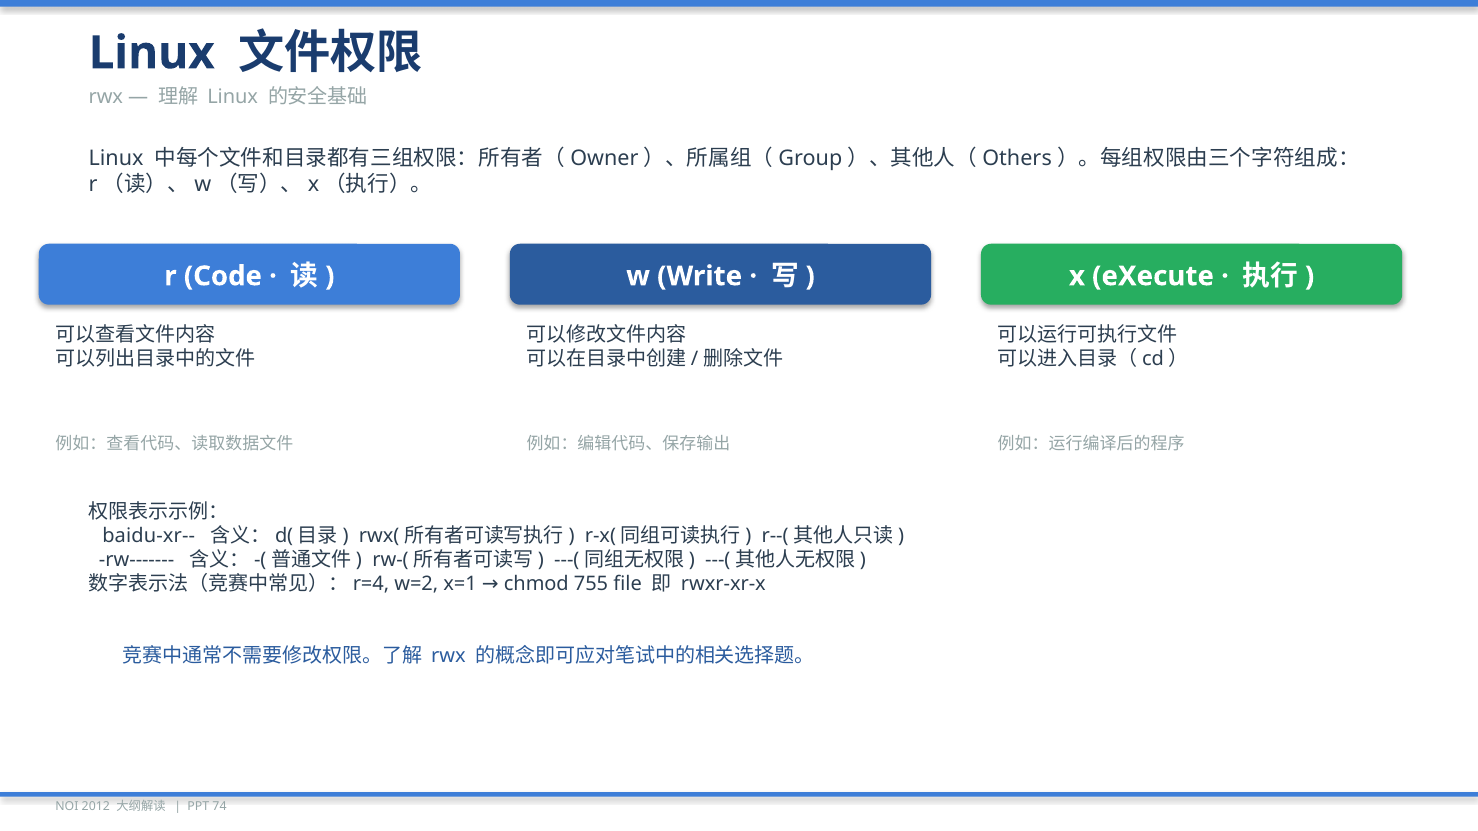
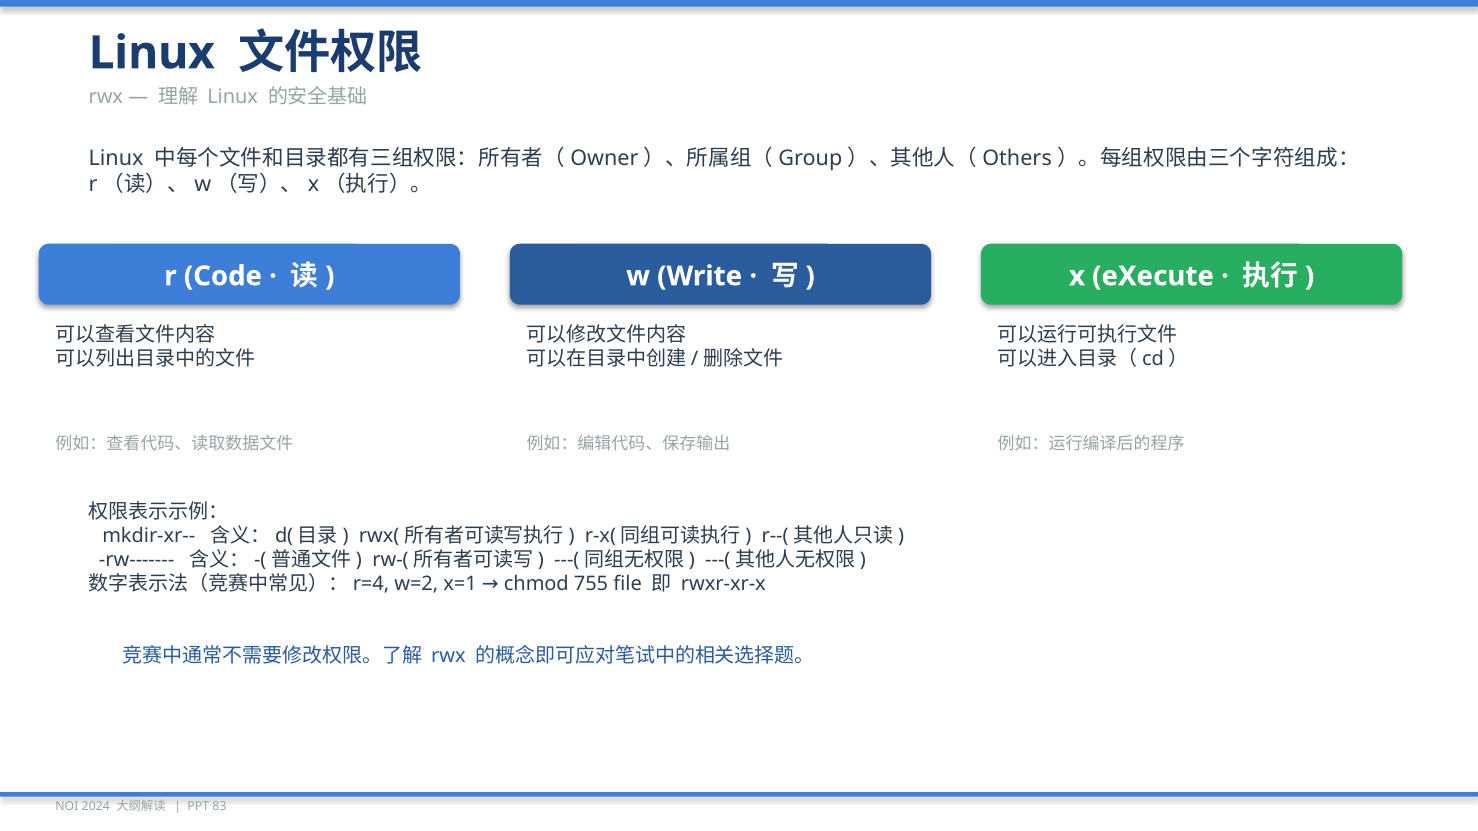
baidu-xr--: baidu-xr-- -> mkdir-xr--
2012: 2012 -> 2024
74: 74 -> 83
